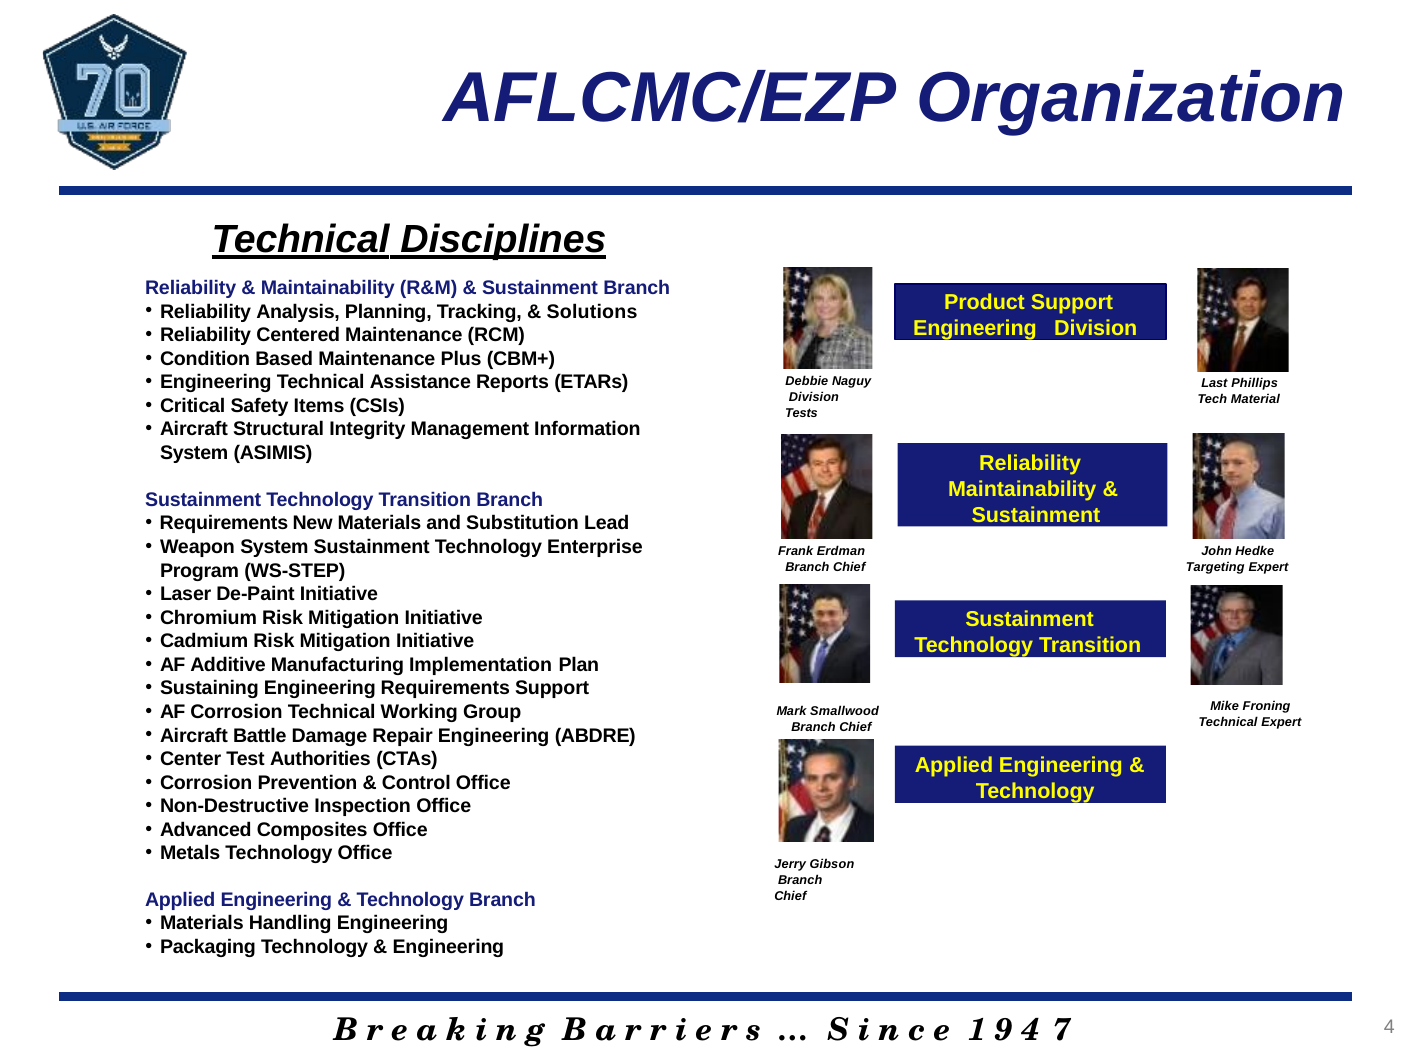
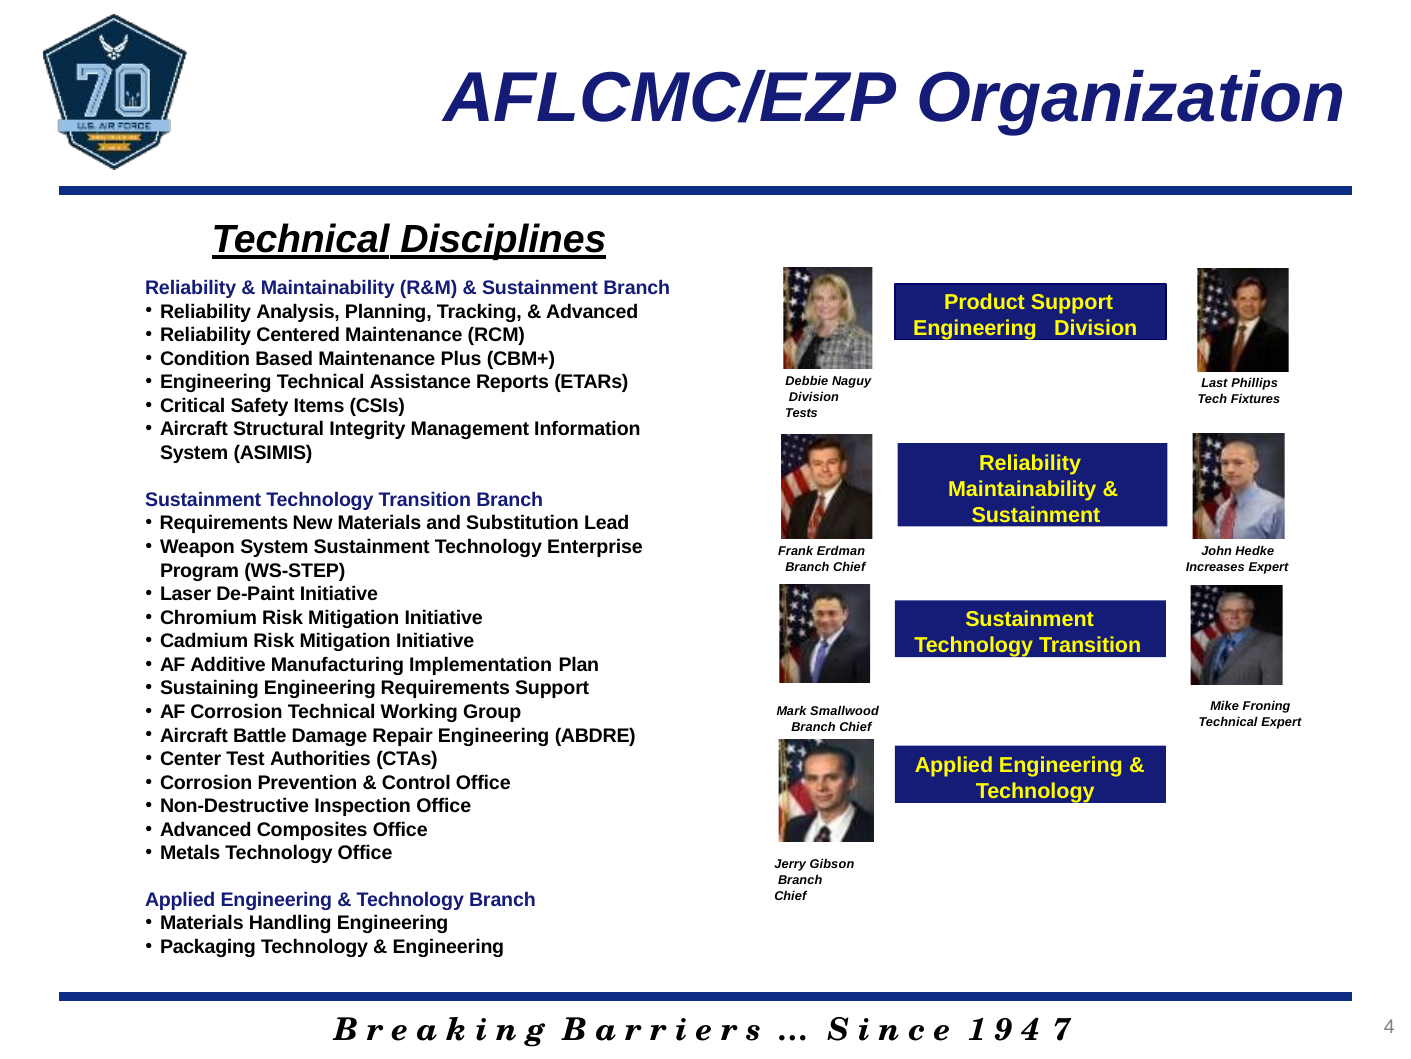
Solutions at (592, 311): Solutions -> Advanced
Material: Material -> Fixtures
Targeting: Targeting -> Increases
